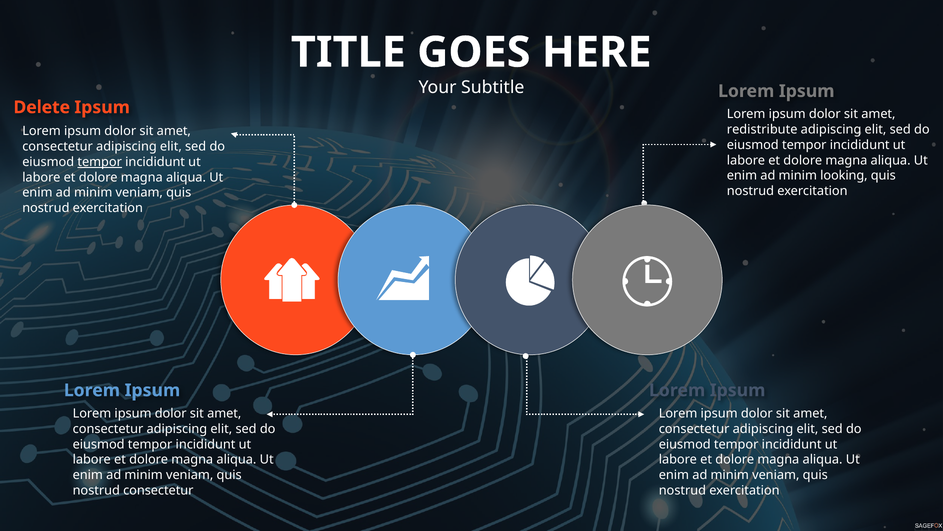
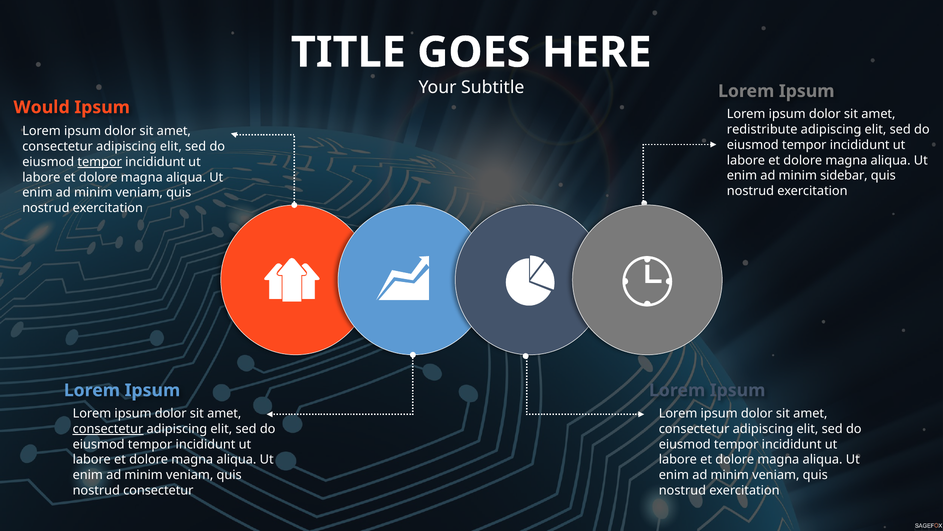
Delete: Delete -> Would
looking: looking -> sidebar
consectetur at (108, 429) underline: none -> present
